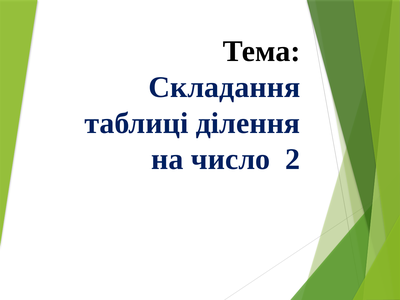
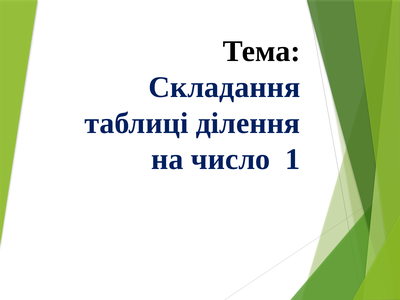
2: 2 -> 1
